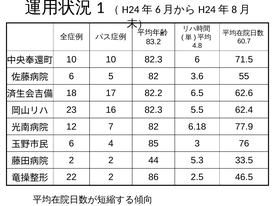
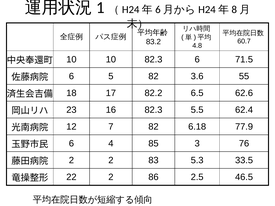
44: 44 -> 83
